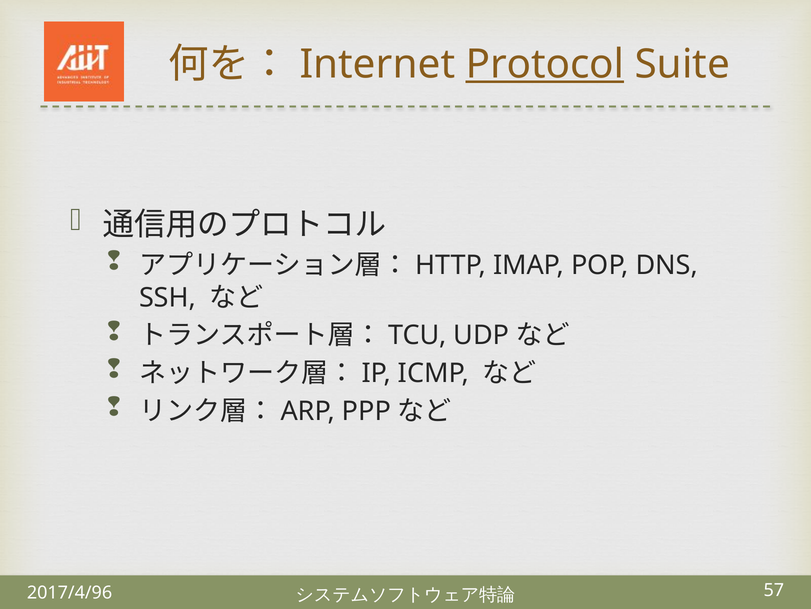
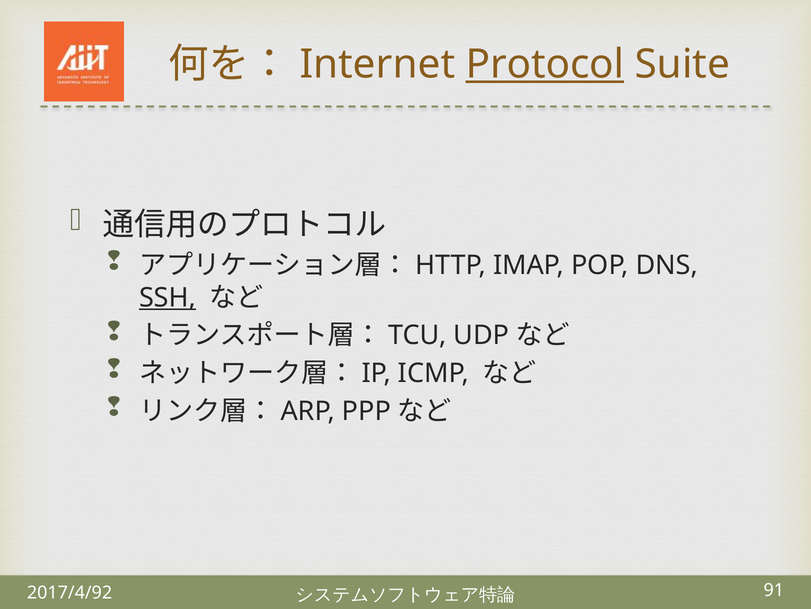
SSH underline: none -> present
2017/4/96: 2017/4/96 -> 2017/4/92
57: 57 -> 91
